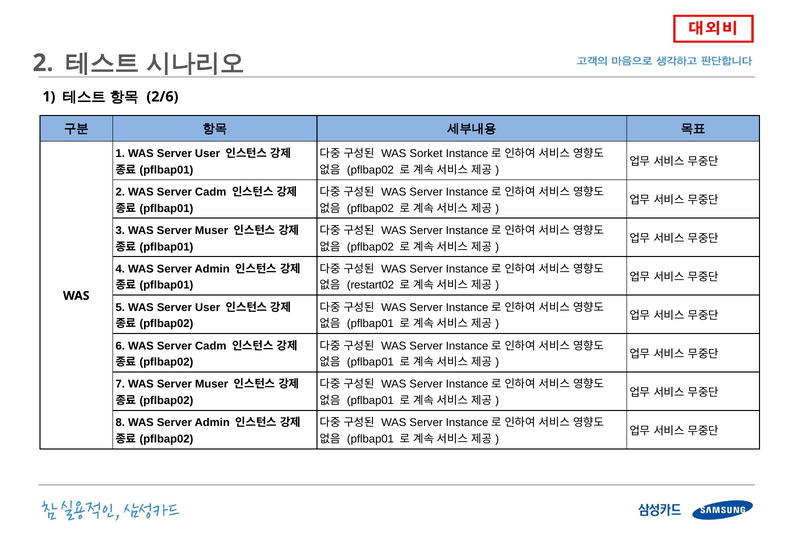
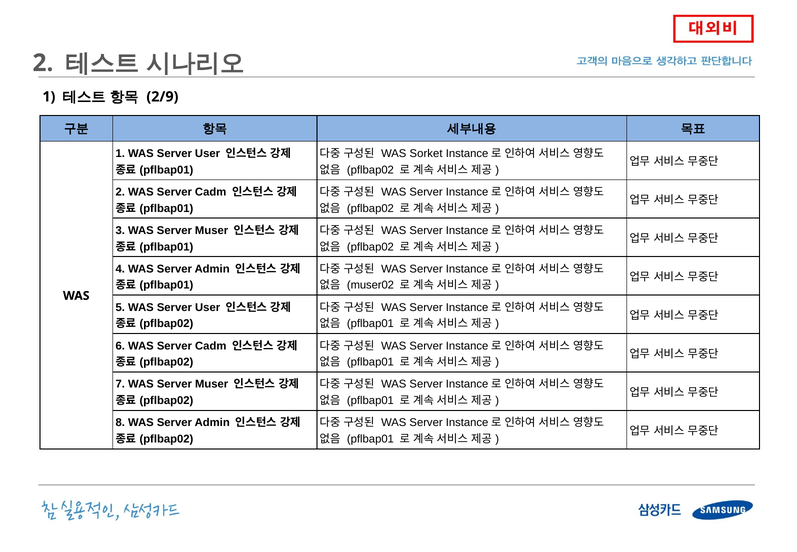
2/6: 2/6 -> 2/9
restart02: restart02 -> muser02
